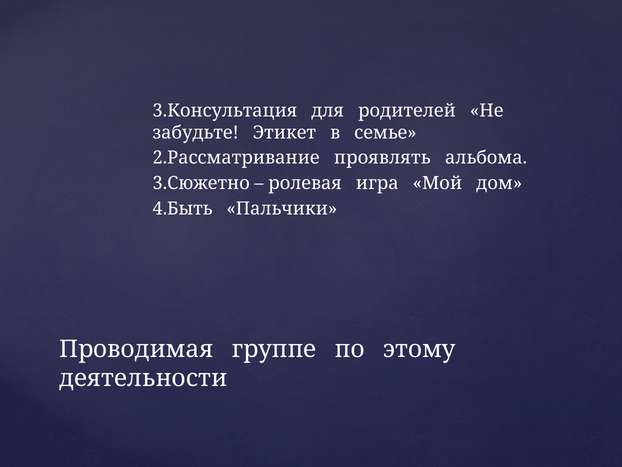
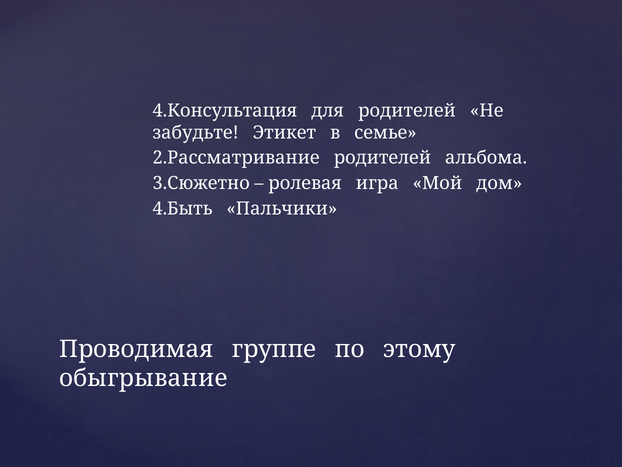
3.Консультация: 3.Консультация -> 4.Консультация
2.Рассматривание проявлять: проявлять -> родителей
деятельности: деятельности -> обыгрывание
